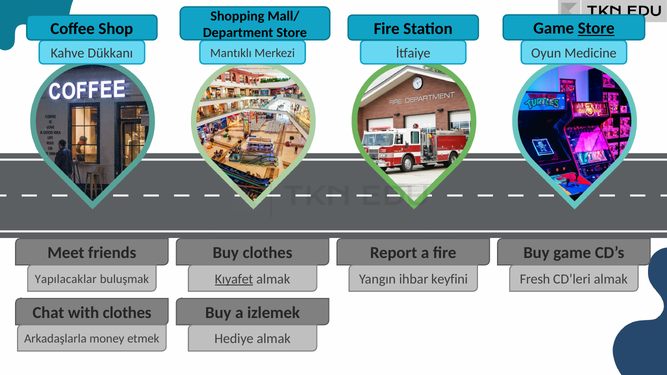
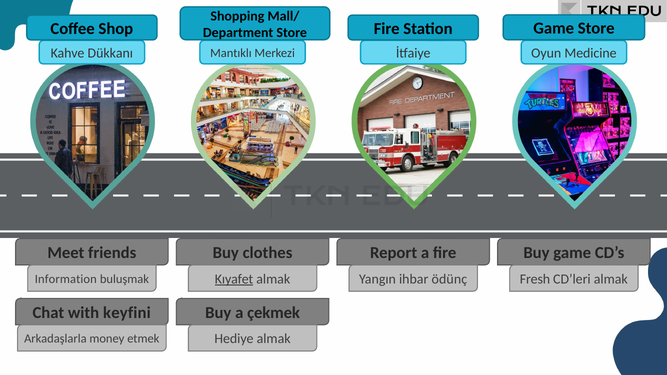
Store at (596, 28) underline: present -> none
keyfini: keyfini -> ödünç
Yapılacaklar: Yapılacaklar -> Information
with clothes: clothes -> keyfini
izlemek: izlemek -> çekmek
